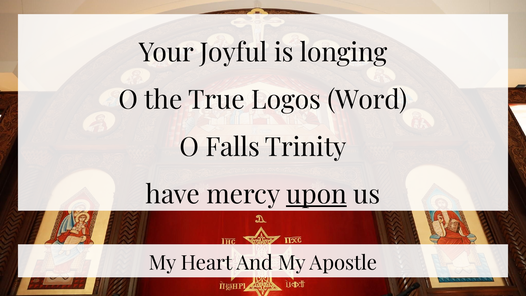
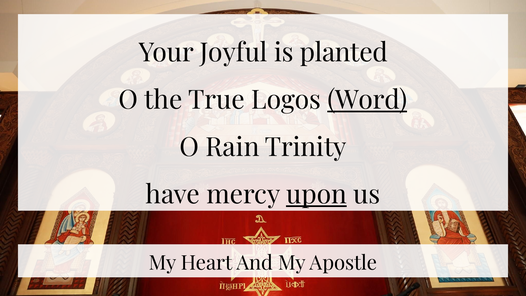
longing: longing -> planted
Word underline: none -> present
Falls: Falls -> Rain
